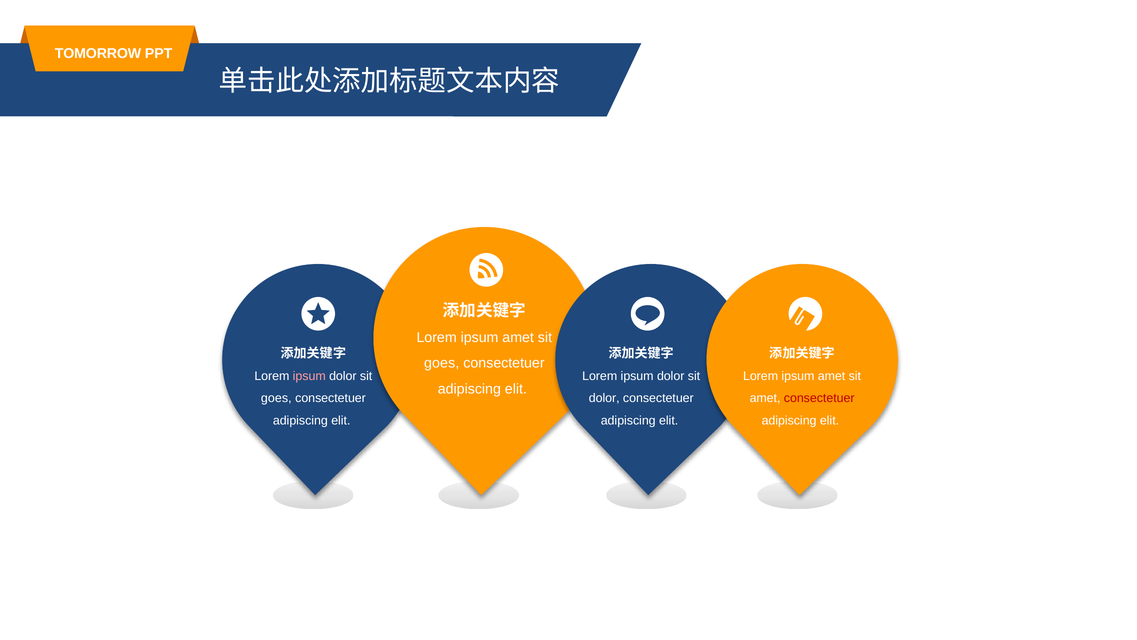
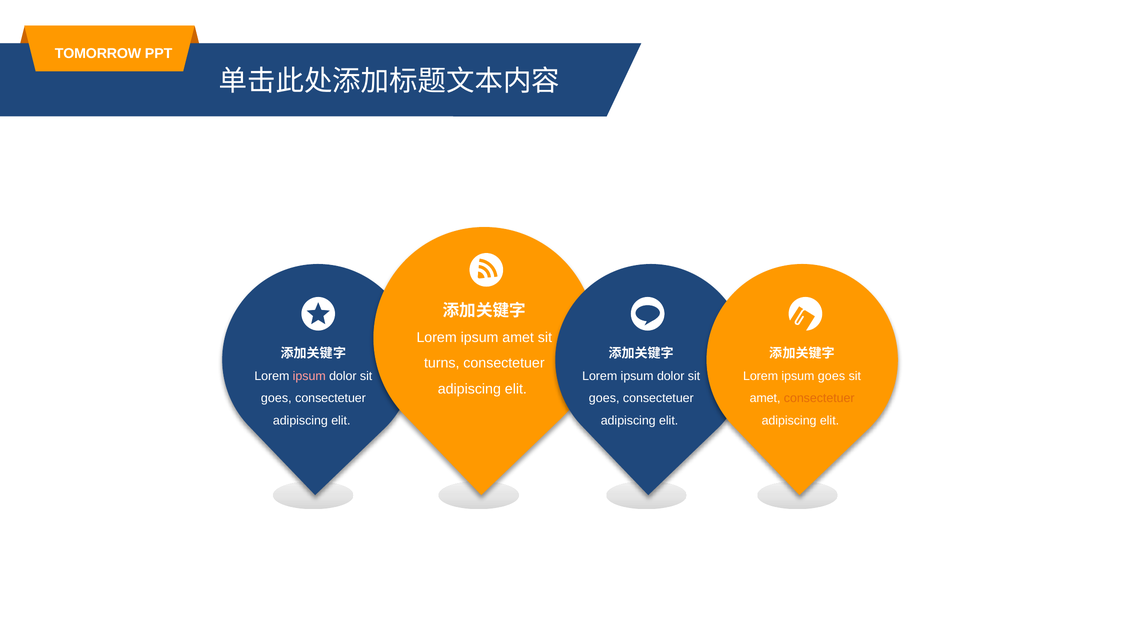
goes at (442, 363): goes -> turns
amet at (832, 376): amet -> goes
dolor at (604, 398): dolor -> goes
consectetuer at (819, 398) colour: red -> orange
